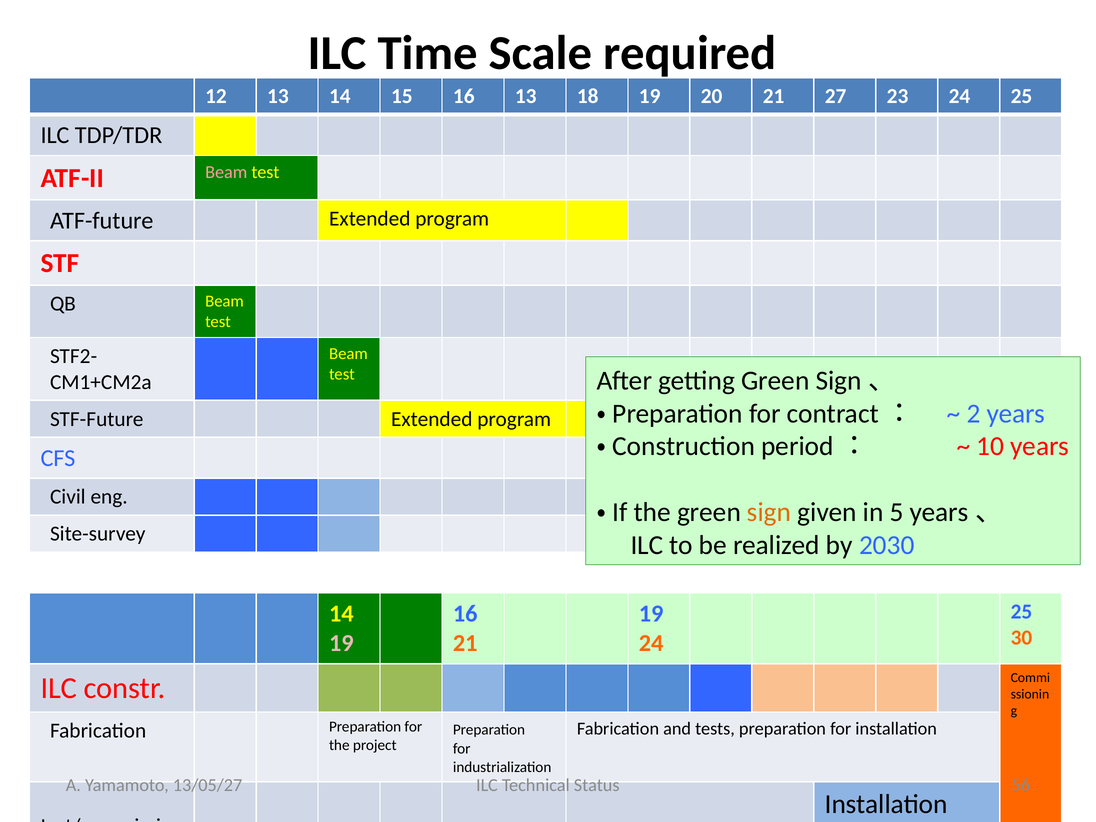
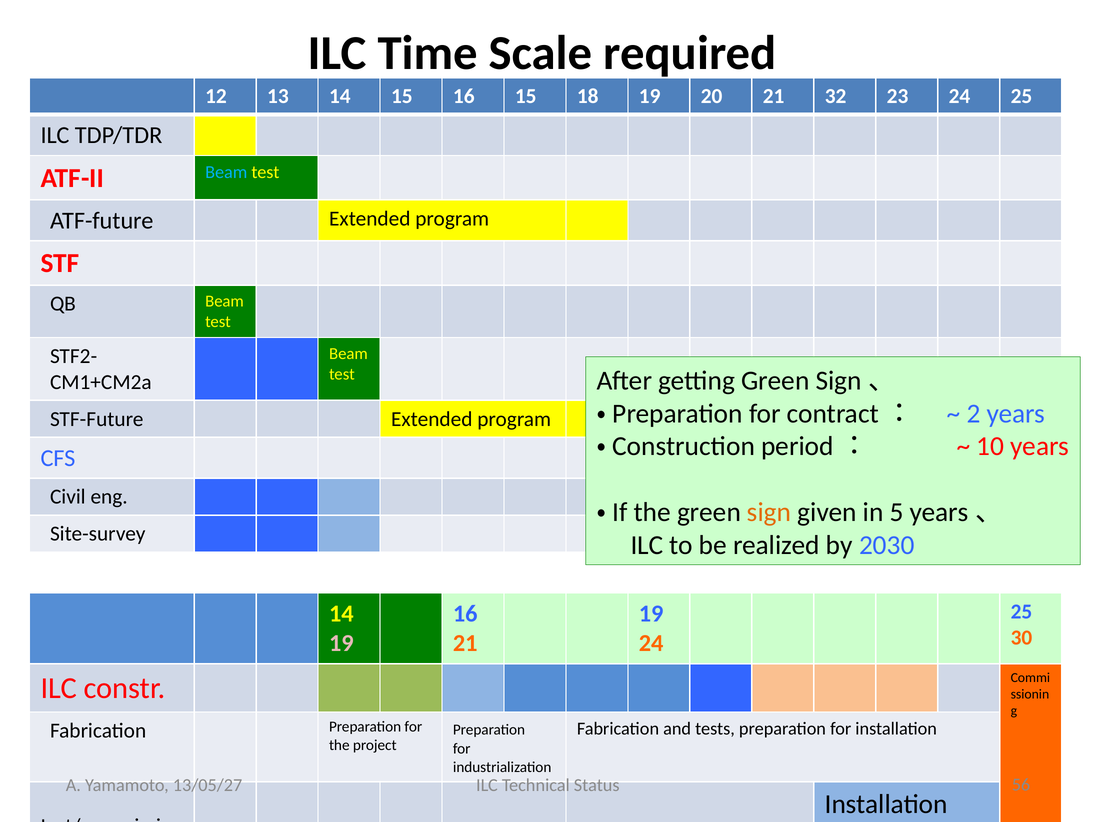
16 13: 13 -> 15
27: 27 -> 32
Beam at (226, 172) colour: pink -> light blue
